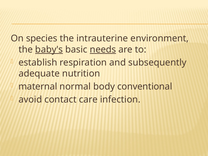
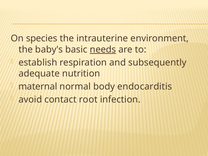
baby's underline: present -> none
conventional: conventional -> endocarditis
care: care -> root
